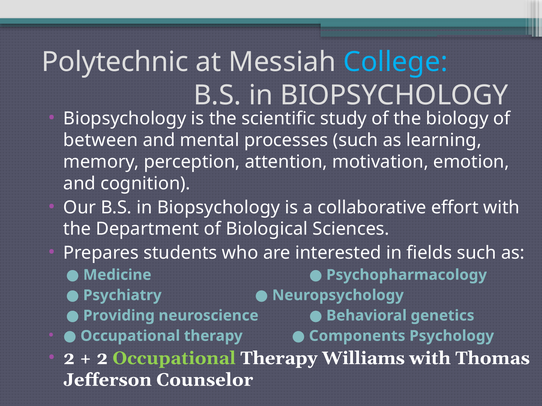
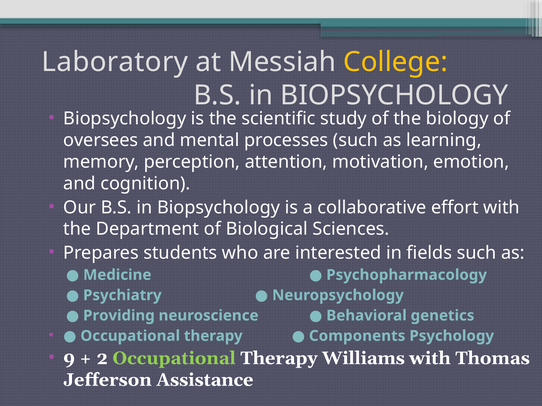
Polytechnic: Polytechnic -> Laboratory
College colour: light blue -> yellow
between: between -> oversees
2 at (69, 359): 2 -> 9
Counselor: Counselor -> Assistance
